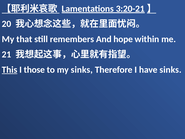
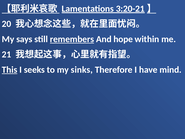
that: that -> says
remembers underline: none -> present
those: those -> seeks
have sinks: sinks -> mind
